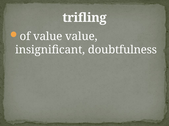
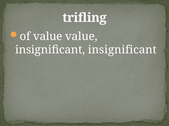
insignificant doubtfulness: doubtfulness -> insignificant
